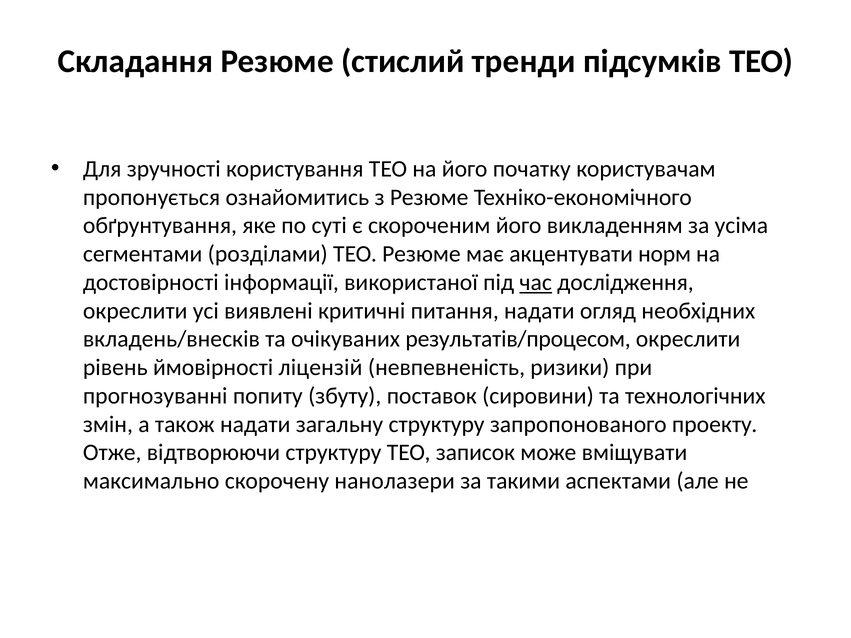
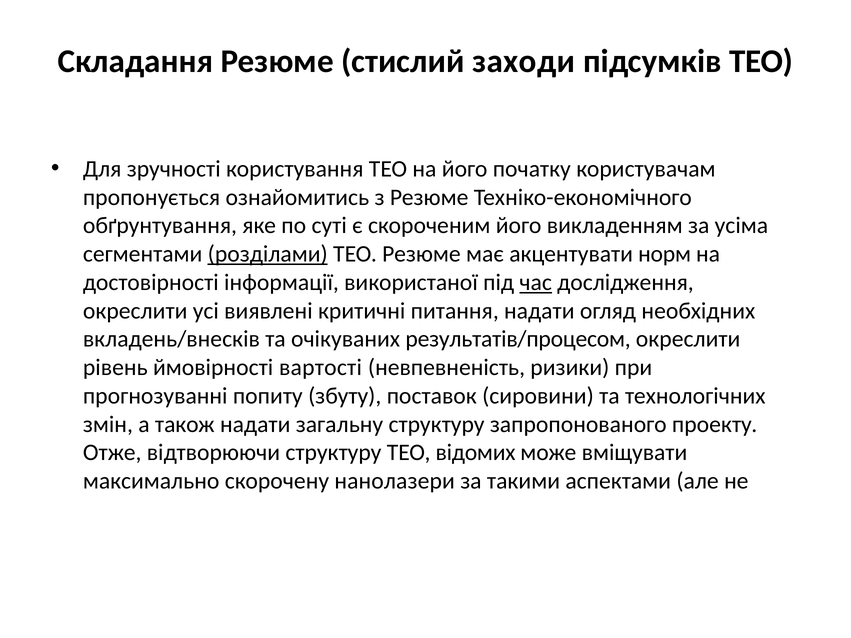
тренди: тренди -> заходи
розділами underline: none -> present
ліцензій: ліцензій -> вартості
записок: записок -> відомих
